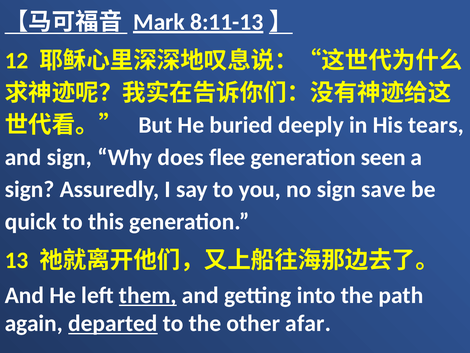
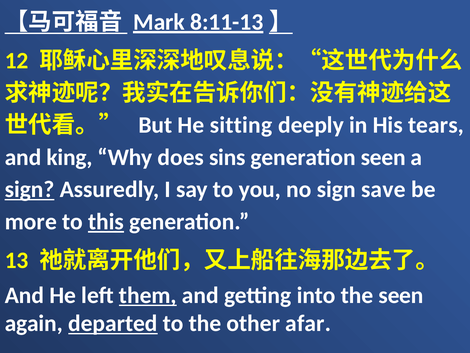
buried: buried -> sitting
and sign: sign -> king
flee: flee -> sins
sign at (30, 189) underline: none -> present
quick: quick -> more
this underline: none -> present
the path: path -> seen
